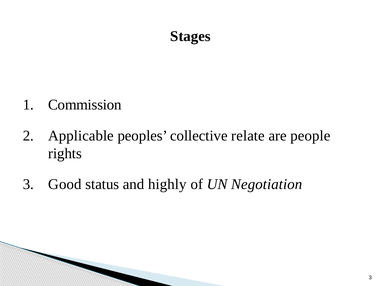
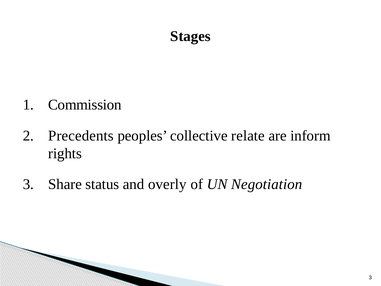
Applicable: Applicable -> Precedents
people: people -> inform
Good: Good -> Share
highly: highly -> overly
